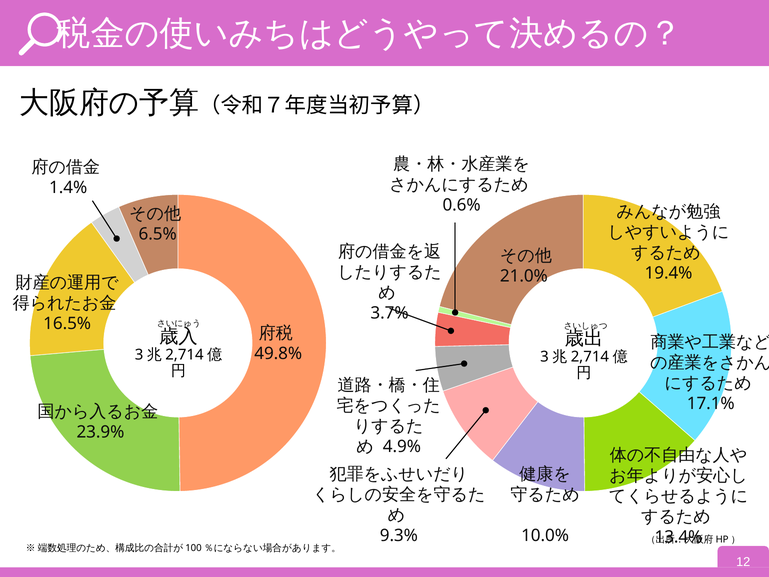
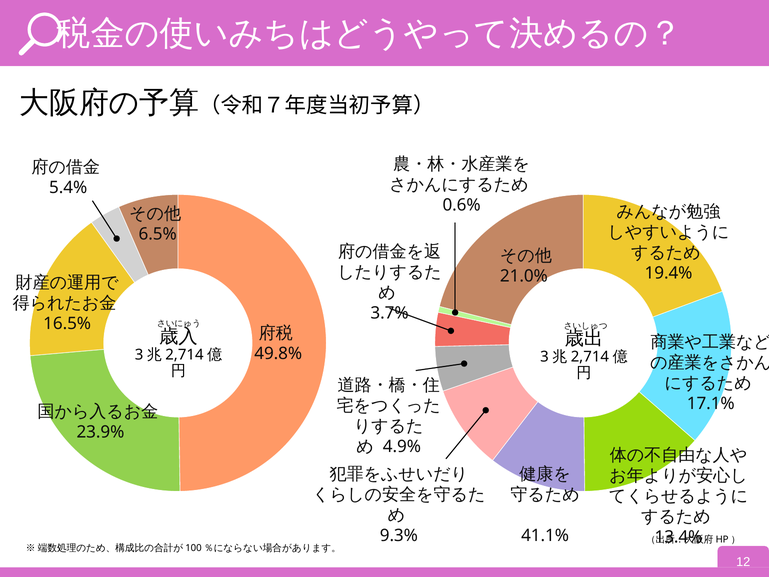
1.4%: 1.4% -> 5.4%
10.0%: 10.0% -> 41.1%
